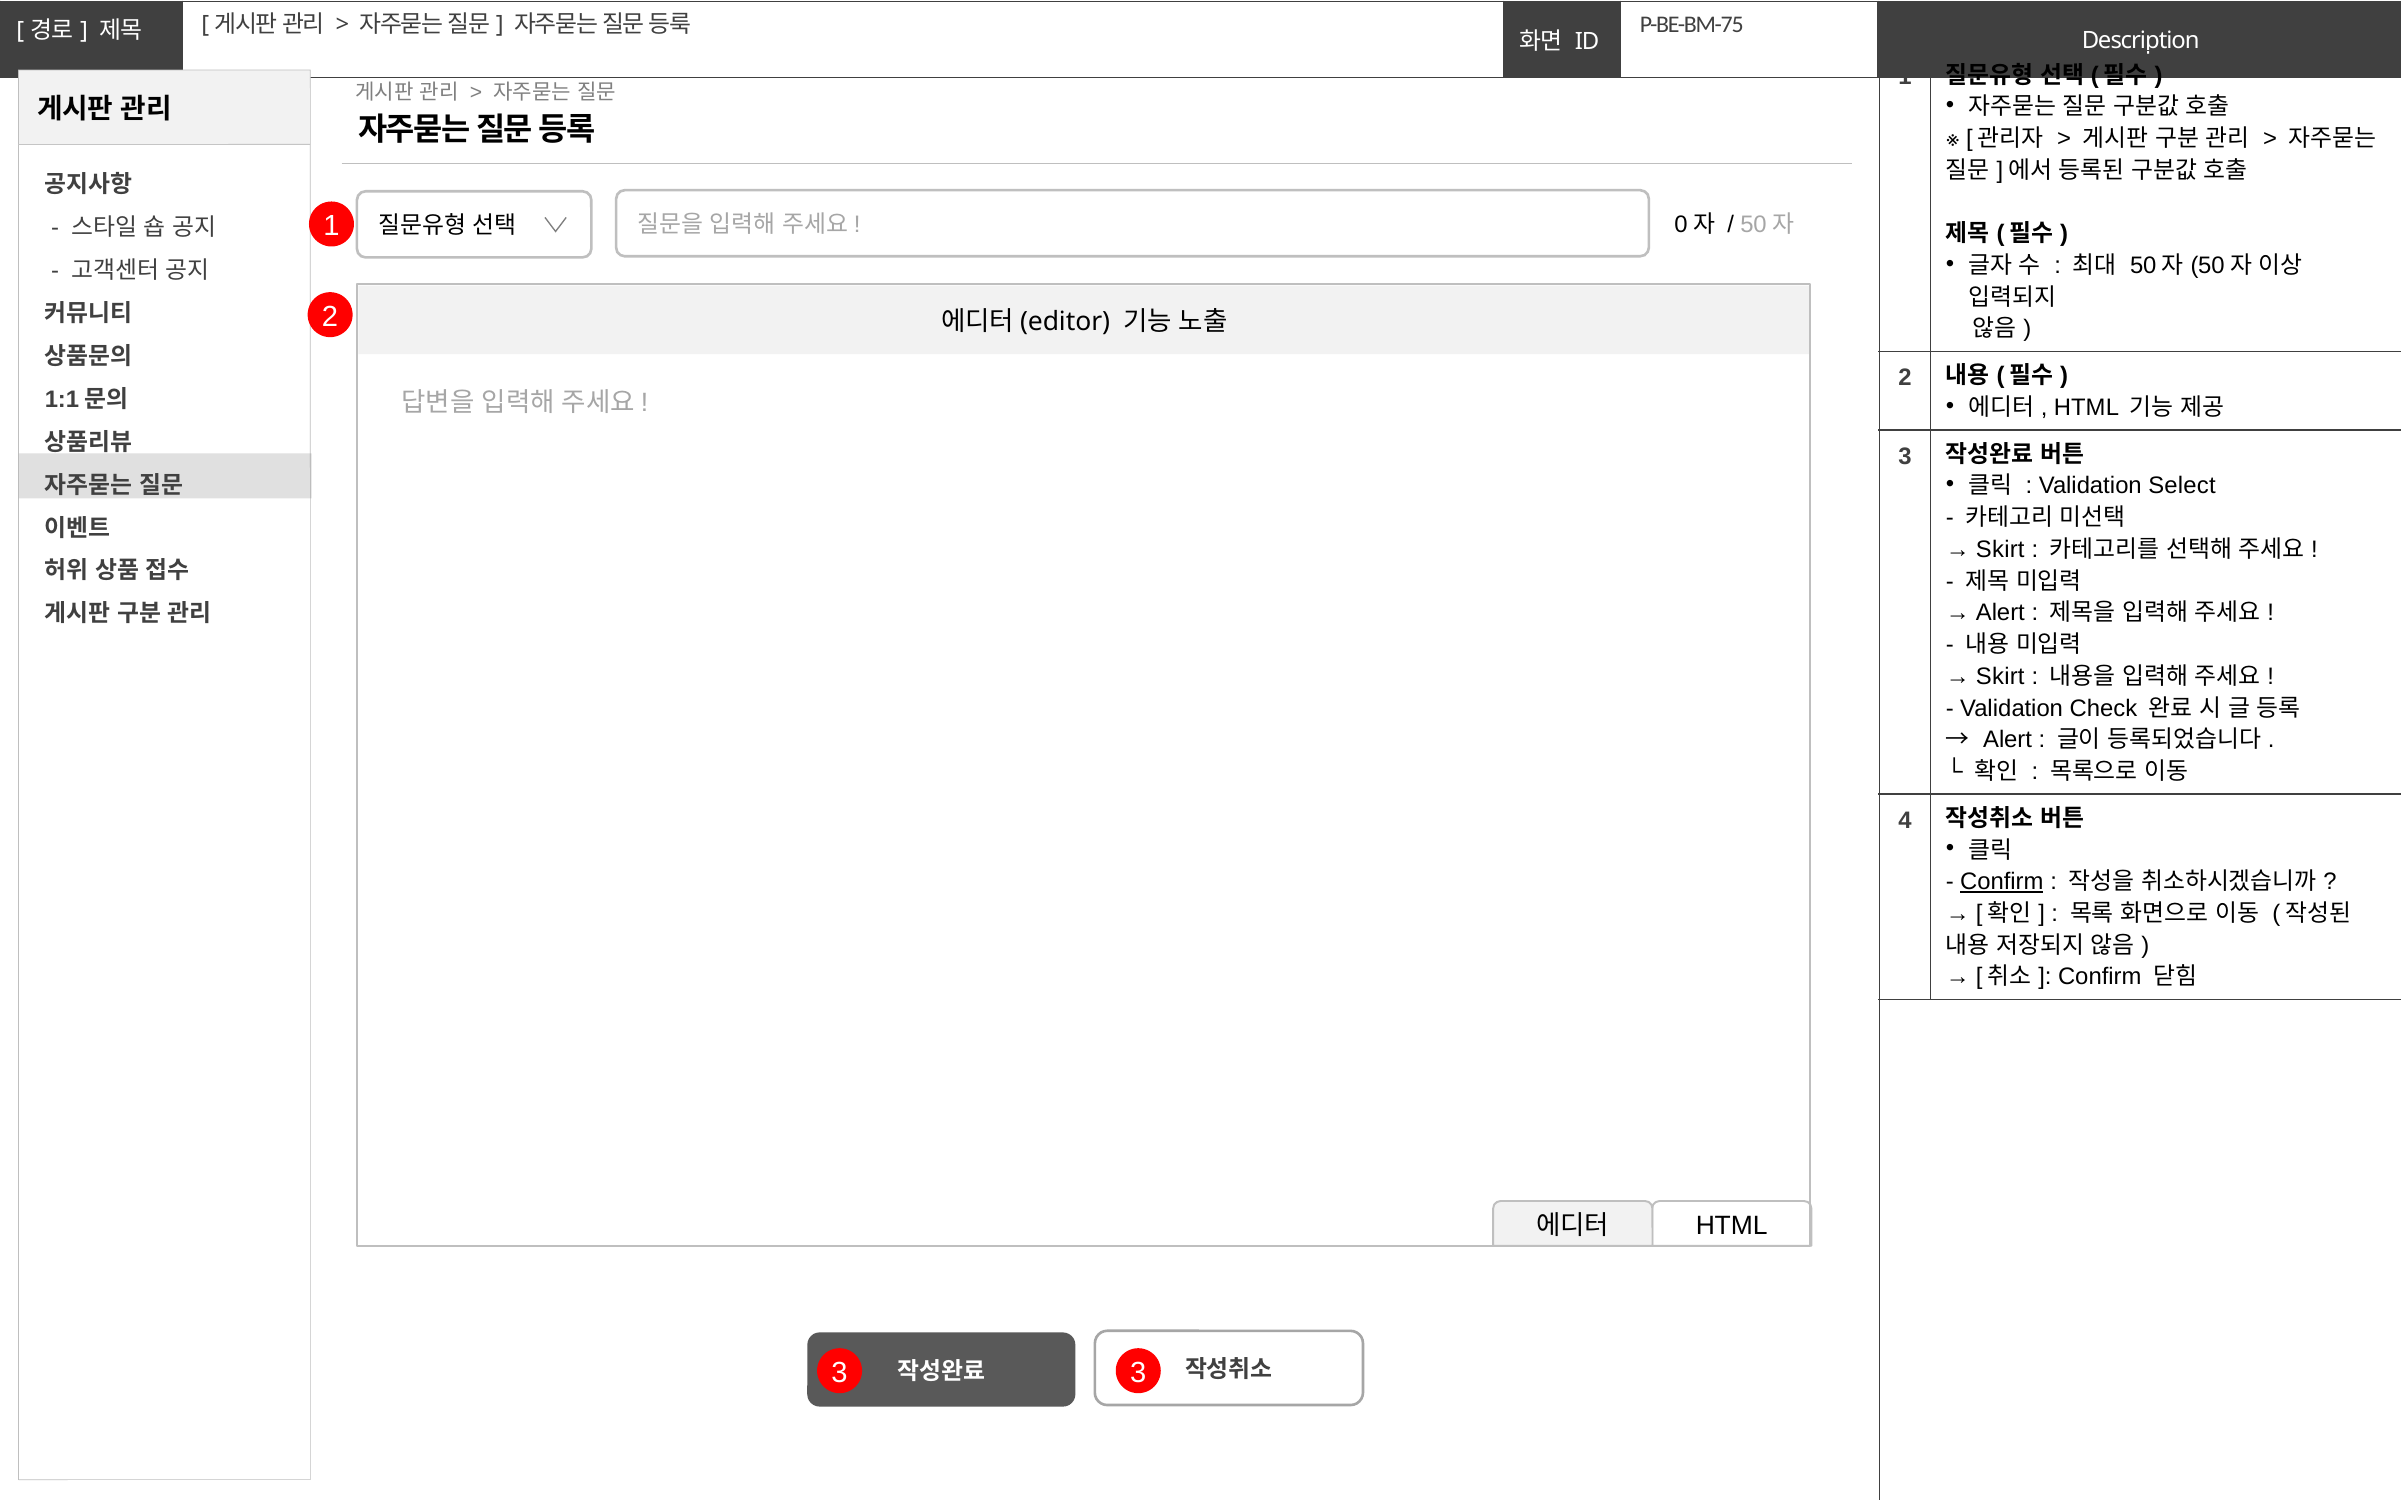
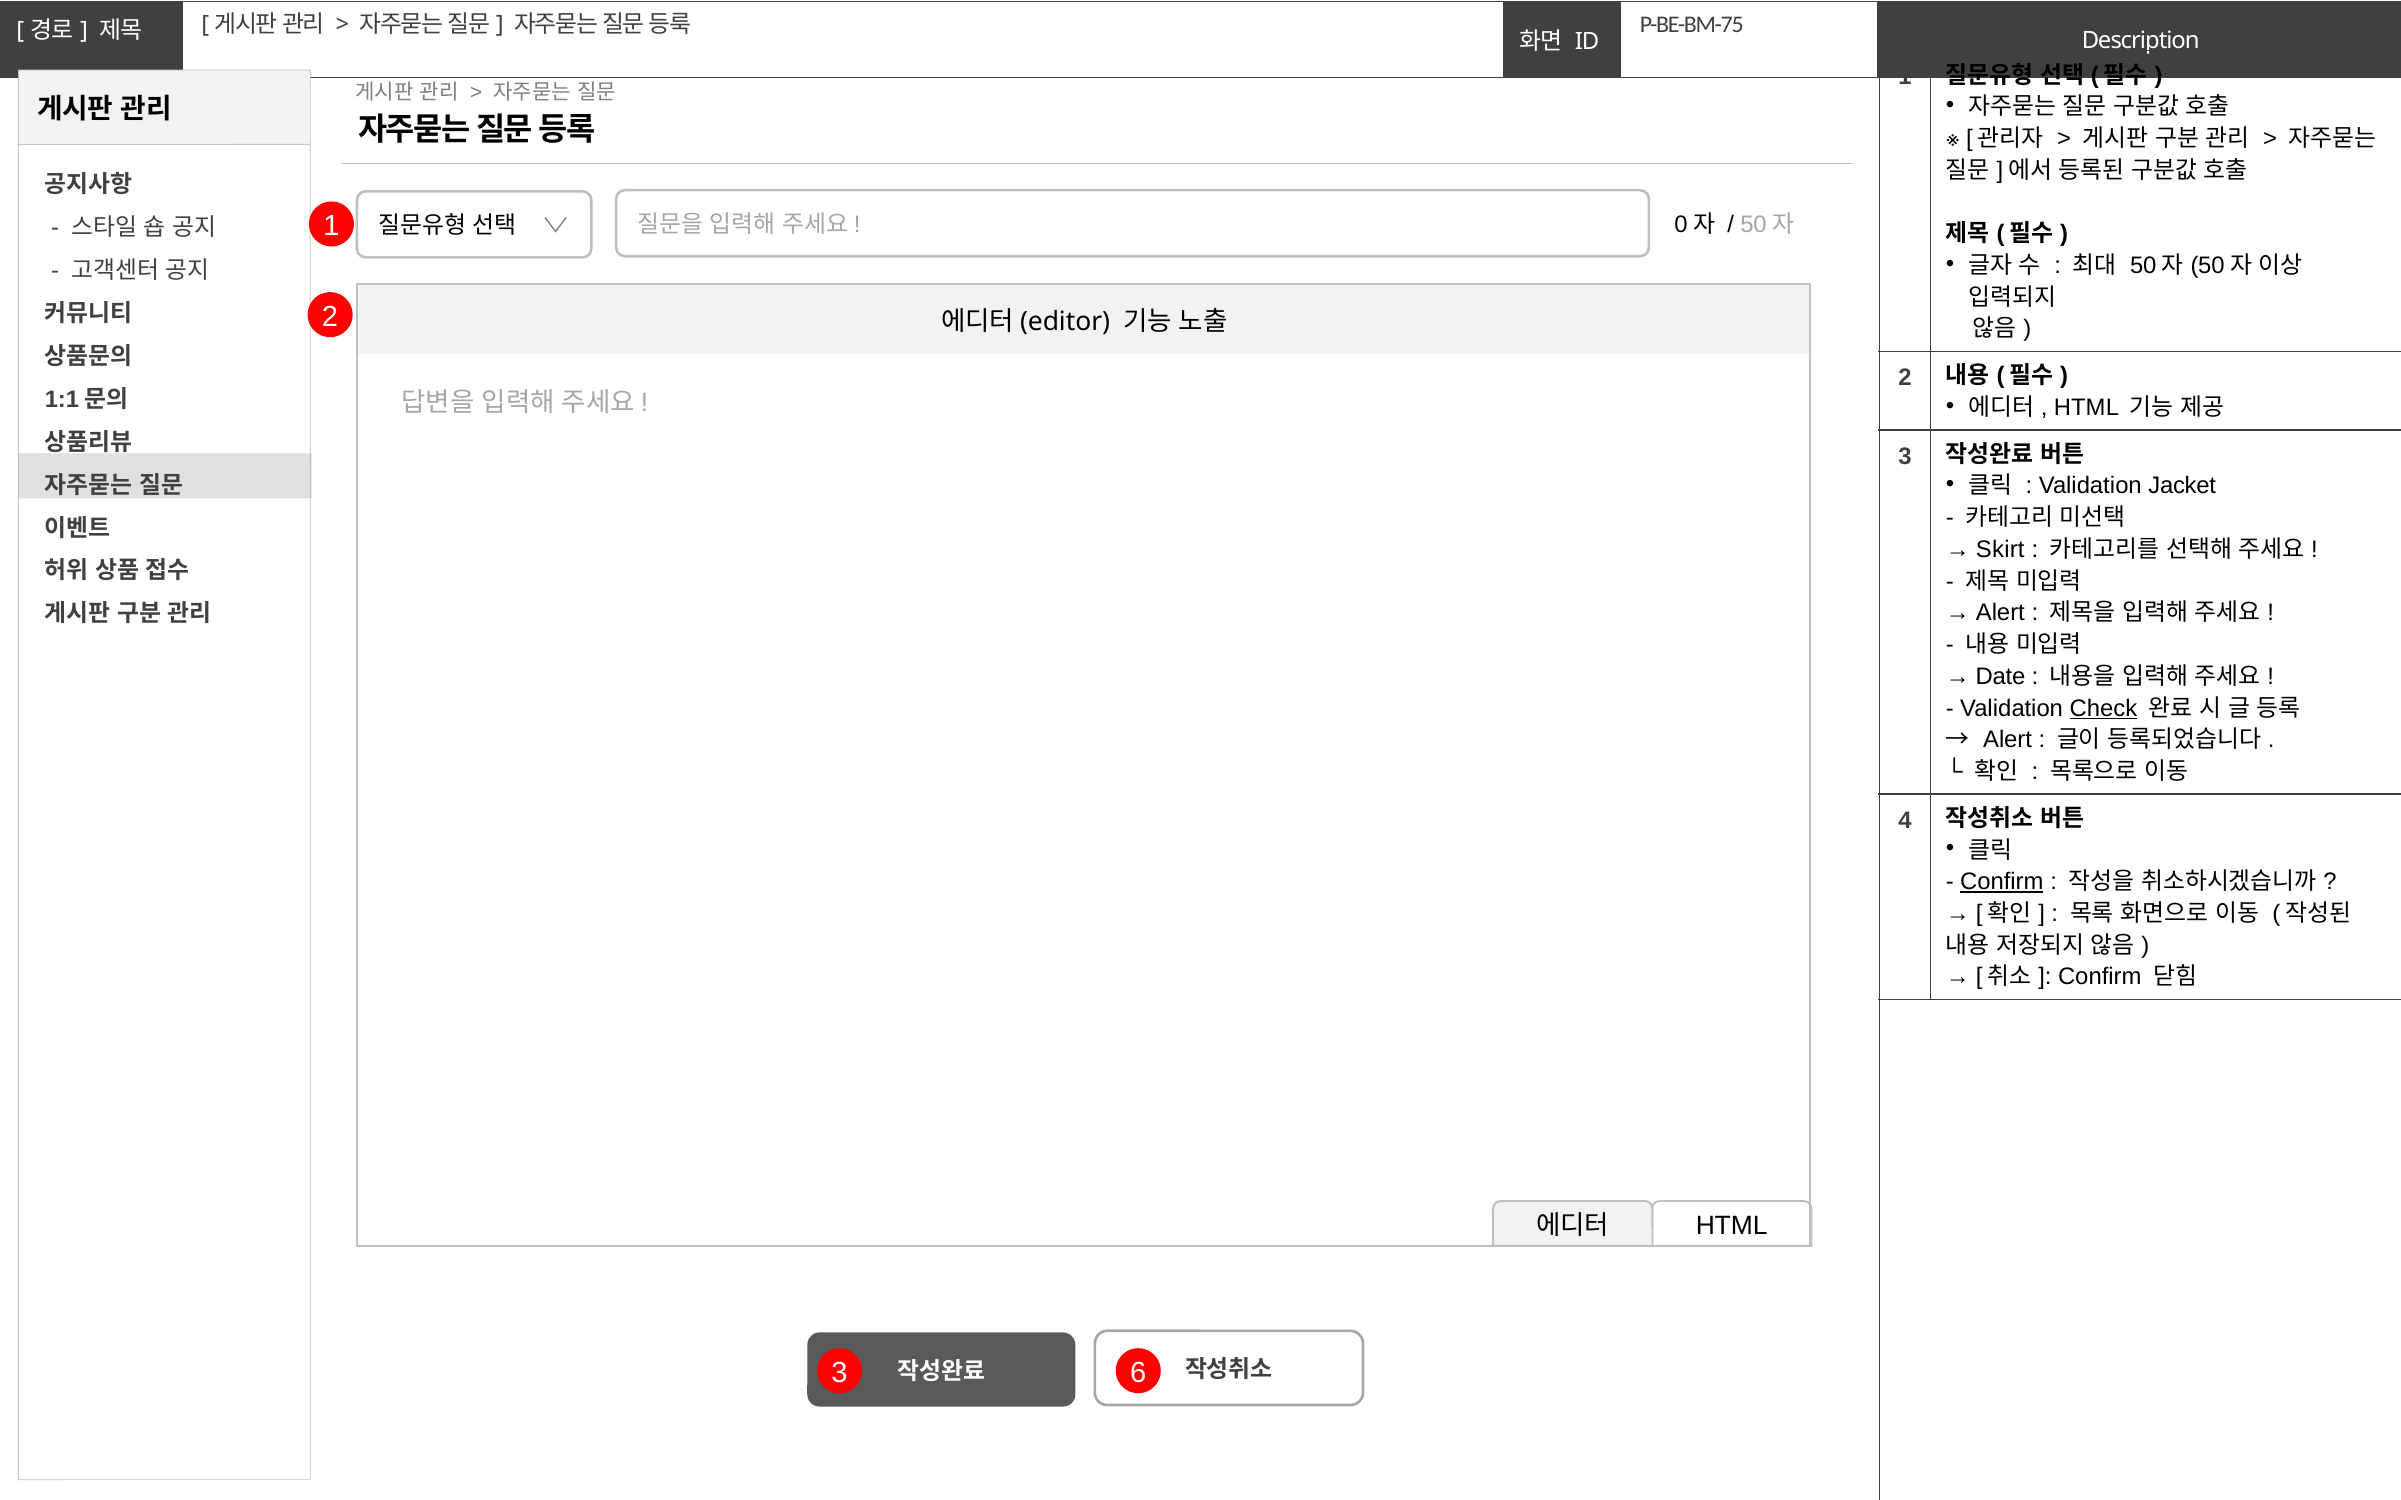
Select: Select -> Jacket
Skirt at (2000, 677): Skirt -> Date
Check underline: none -> present
3 3: 3 -> 6
